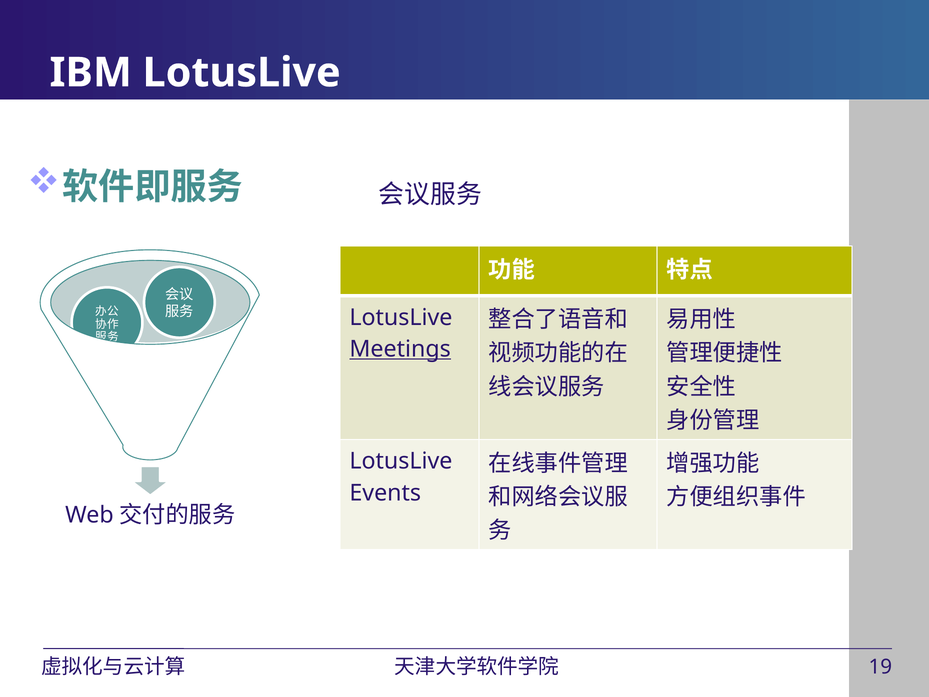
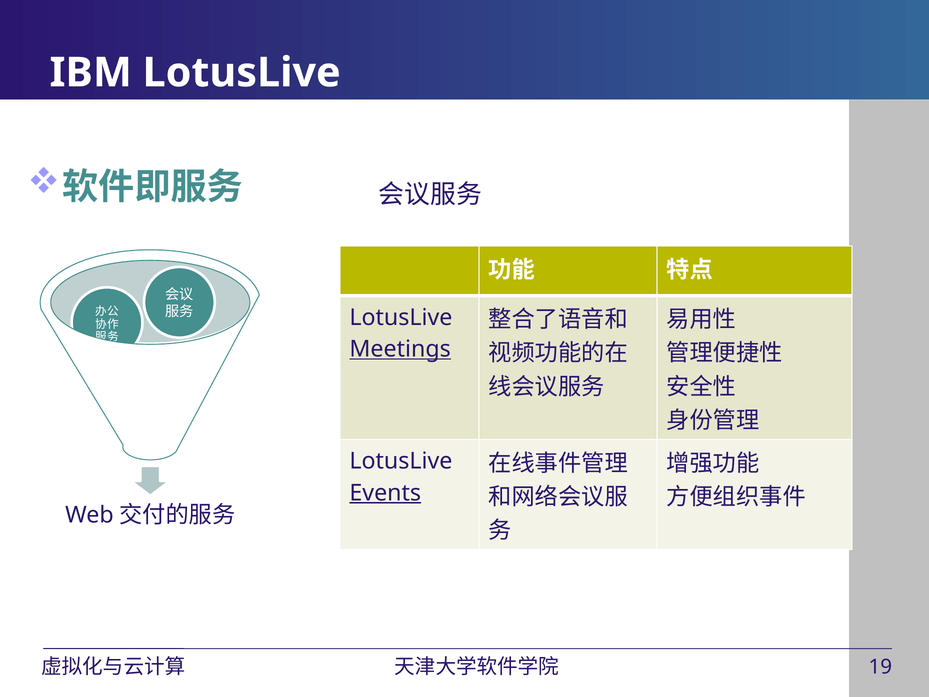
Events underline: none -> present
